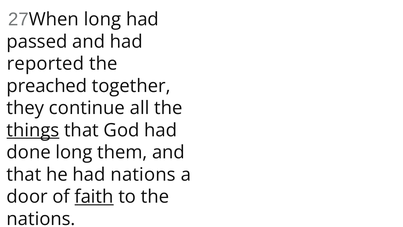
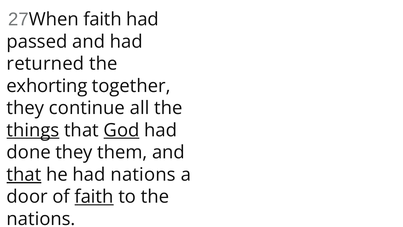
long at (102, 19): long -> faith
reported: reported -> returned
preached: preached -> exhorting
God underline: none -> present
done long: long -> they
that at (24, 174) underline: none -> present
